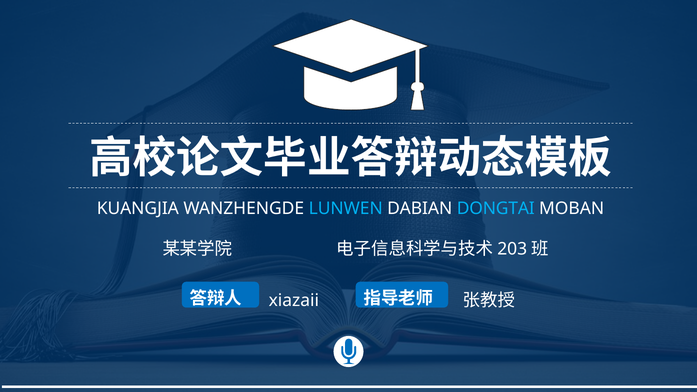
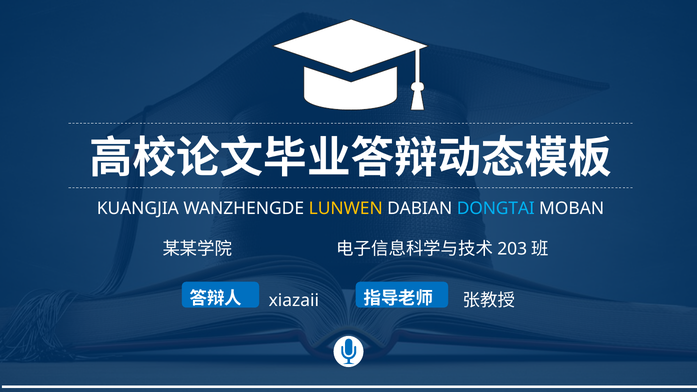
LUNWEN colour: light blue -> yellow
